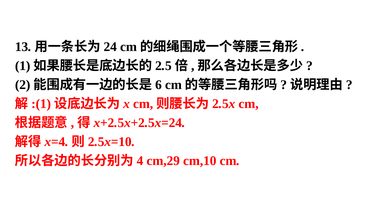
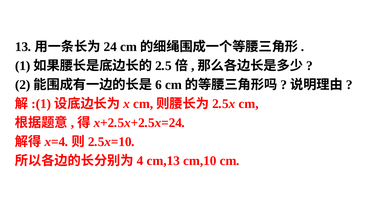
cm,29: cm,29 -> cm,13
